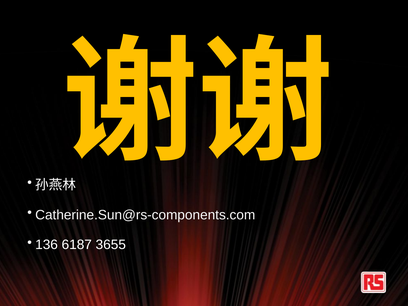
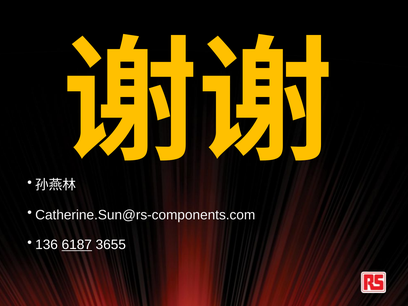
6187 underline: none -> present
